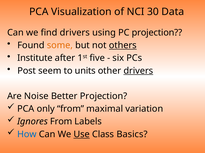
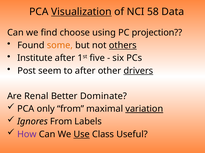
Visualization underline: none -> present
30: 30 -> 58
find drivers: drivers -> choose
to units: units -> after
Noise: Noise -> Renal
Better Projection: Projection -> Dominate
variation underline: none -> present
How colour: blue -> purple
Basics: Basics -> Useful
